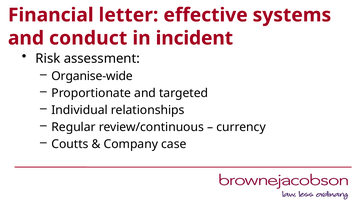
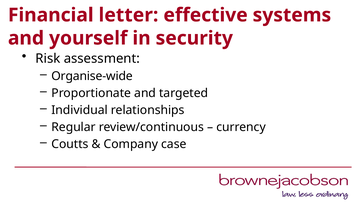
conduct: conduct -> yourself
incident: incident -> security
